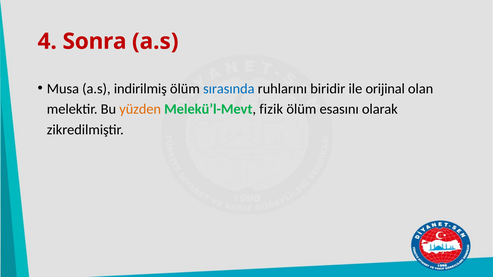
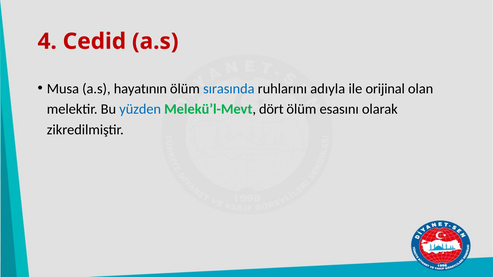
Sonra: Sonra -> Cedid
indirilmiş: indirilmiş -> hayatının
biridir: biridir -> adıyla
yüzden colour: orange -> blue
fizik: fizik -> dört
